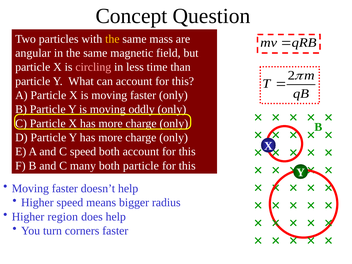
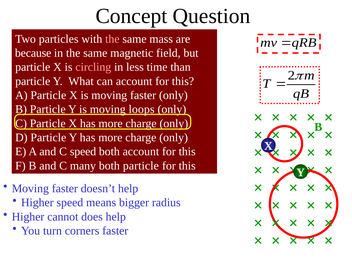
the at (112, 39) colour: yellow -> pink
angular: angular -> because
oddly: oddly -> loops
region: region -> cannot
